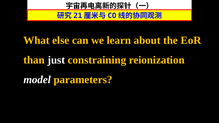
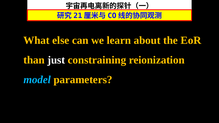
model colour: white -> light blue
